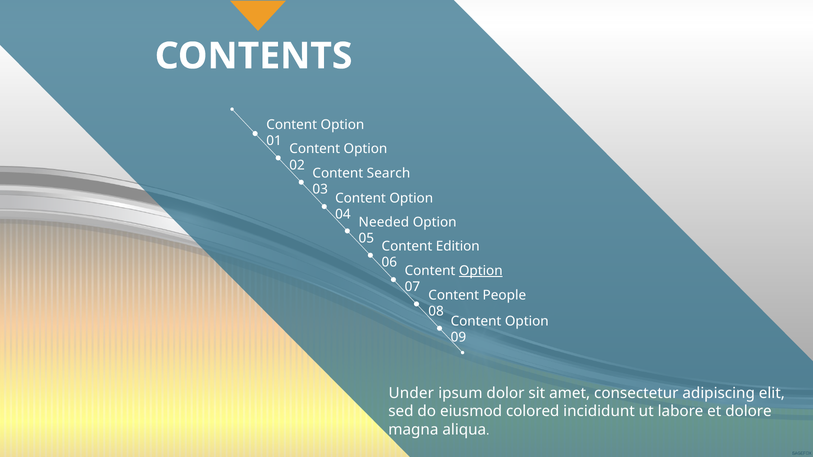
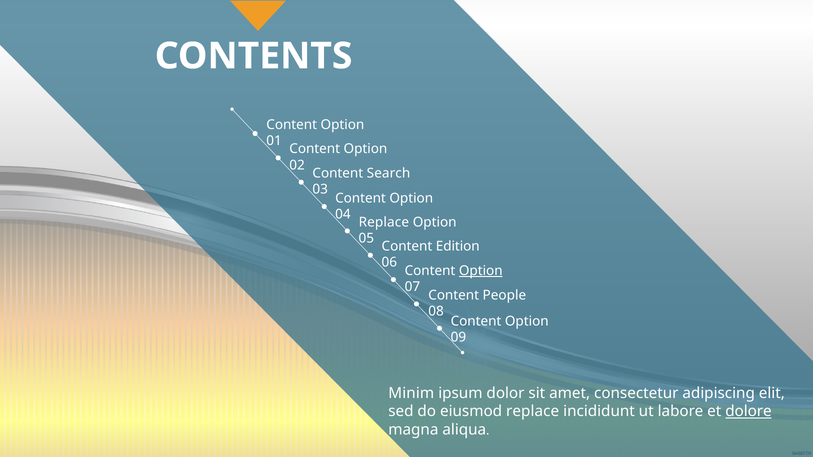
Needed at (384, 222): Needed -> Replace
Under: Under -> Minim
eiusmod colored: colored -> replace
dolore underline: none -> present
